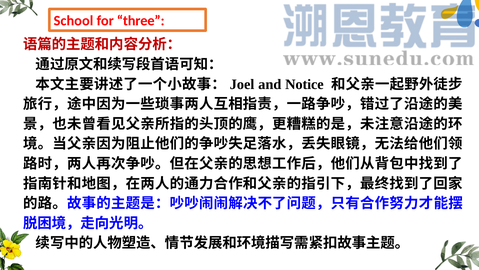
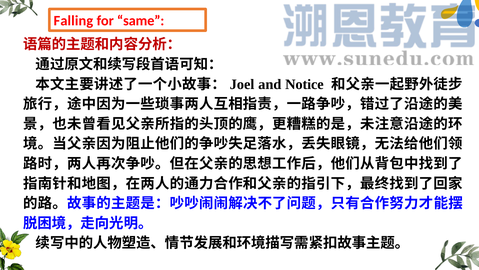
School: School -> Falling
three: three -> same
